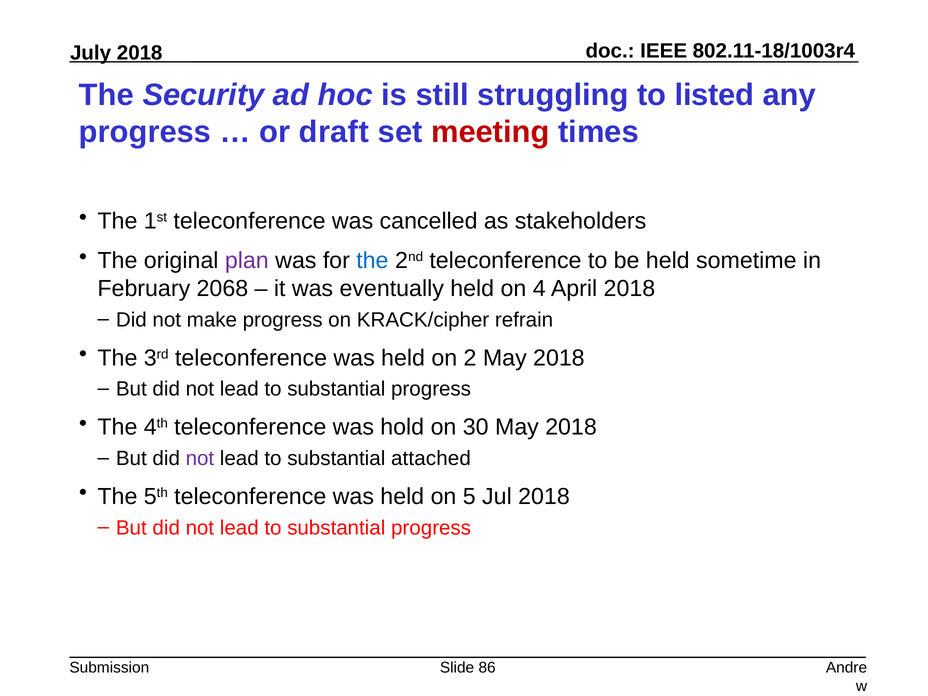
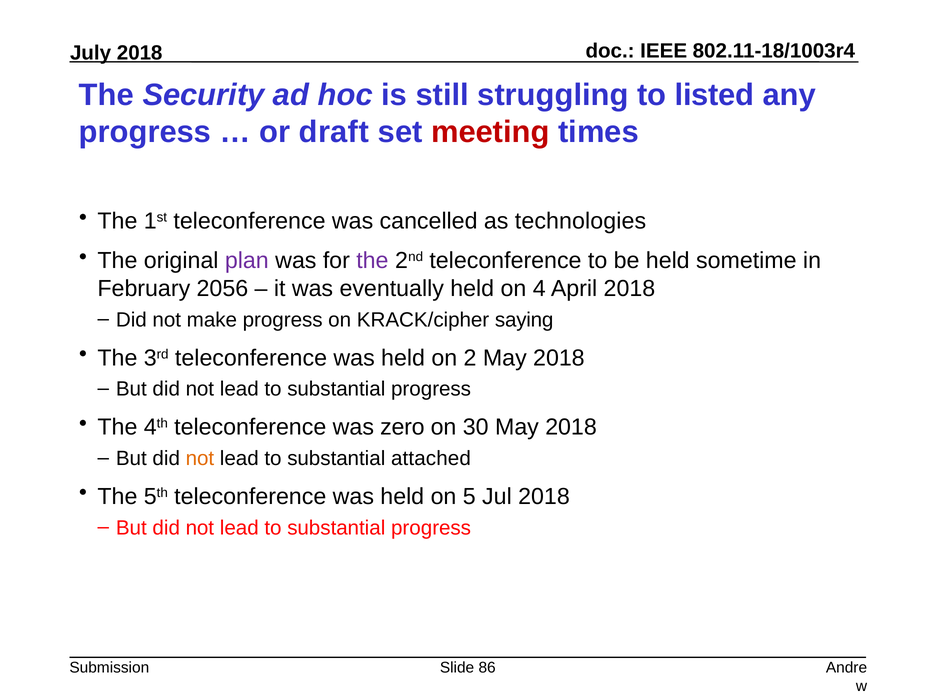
stakeholders: stakeholders -> technologies
the at (372, 261) colour: blue -> purple
2068: 2068 -> 2056
refrain: refrain -> saying
hold: hold -> zero
not at (200, 459) colour: purple -> orange
